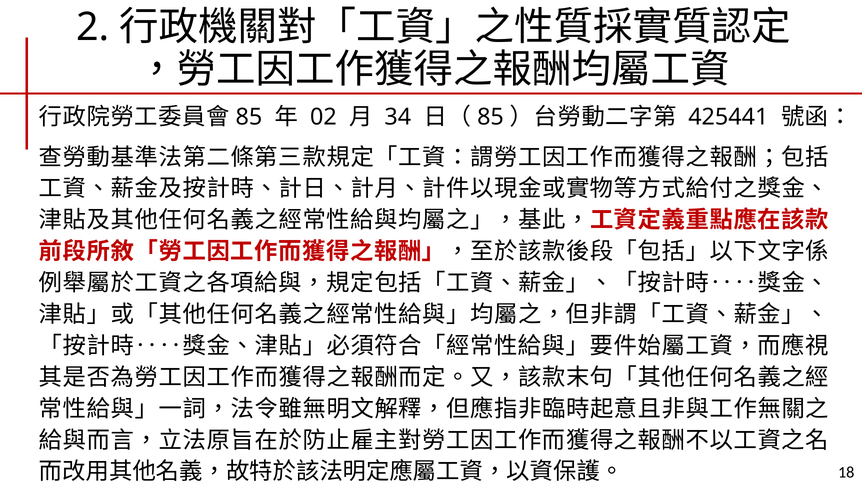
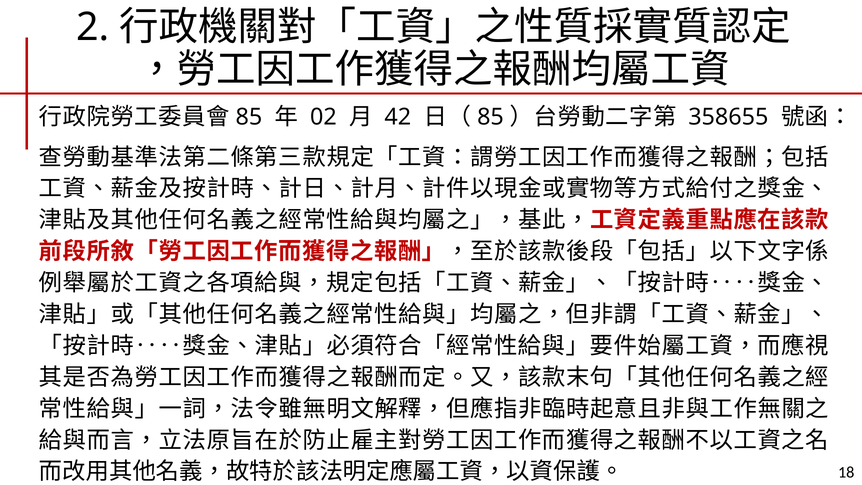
34: 34 -> 42
425441: 425441 -> 358655
